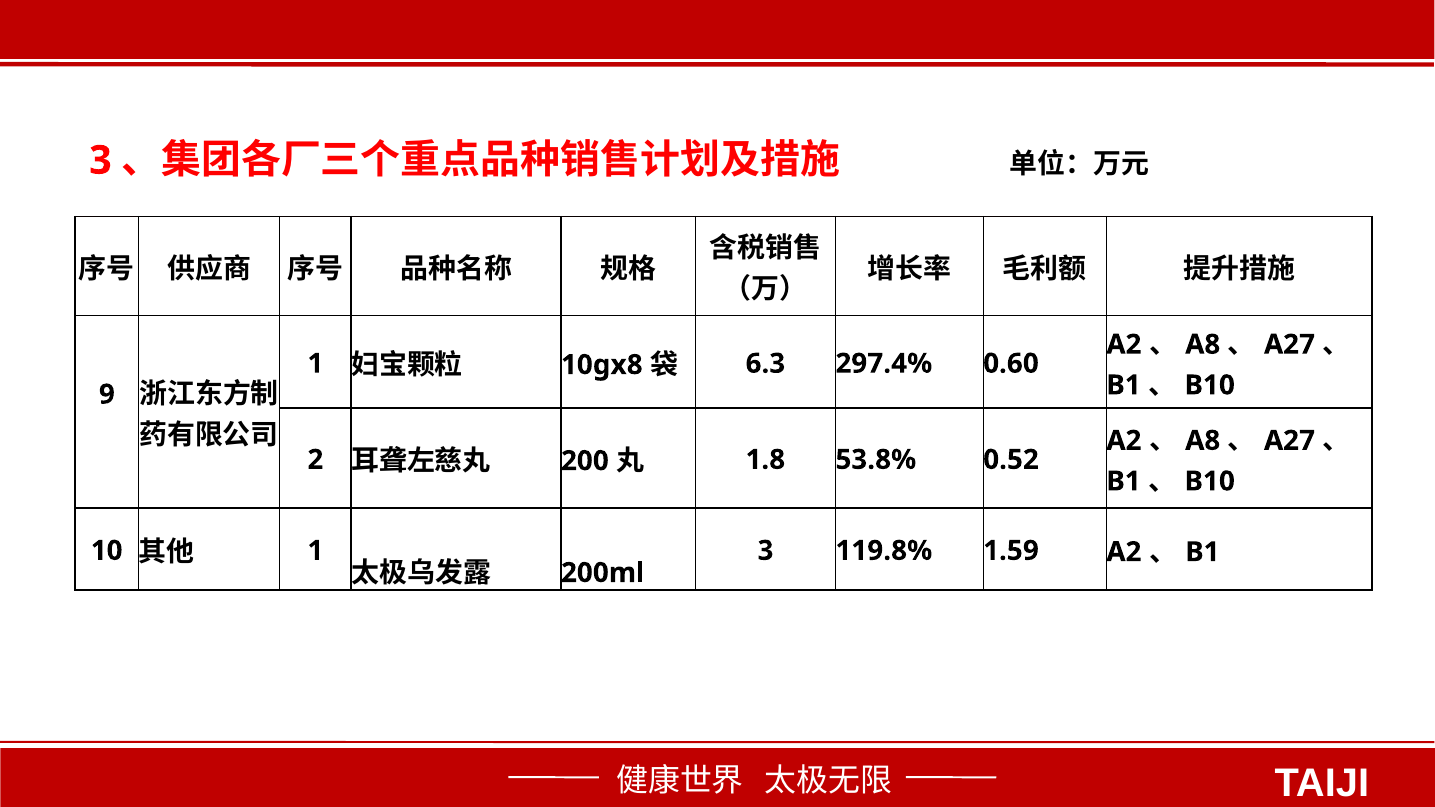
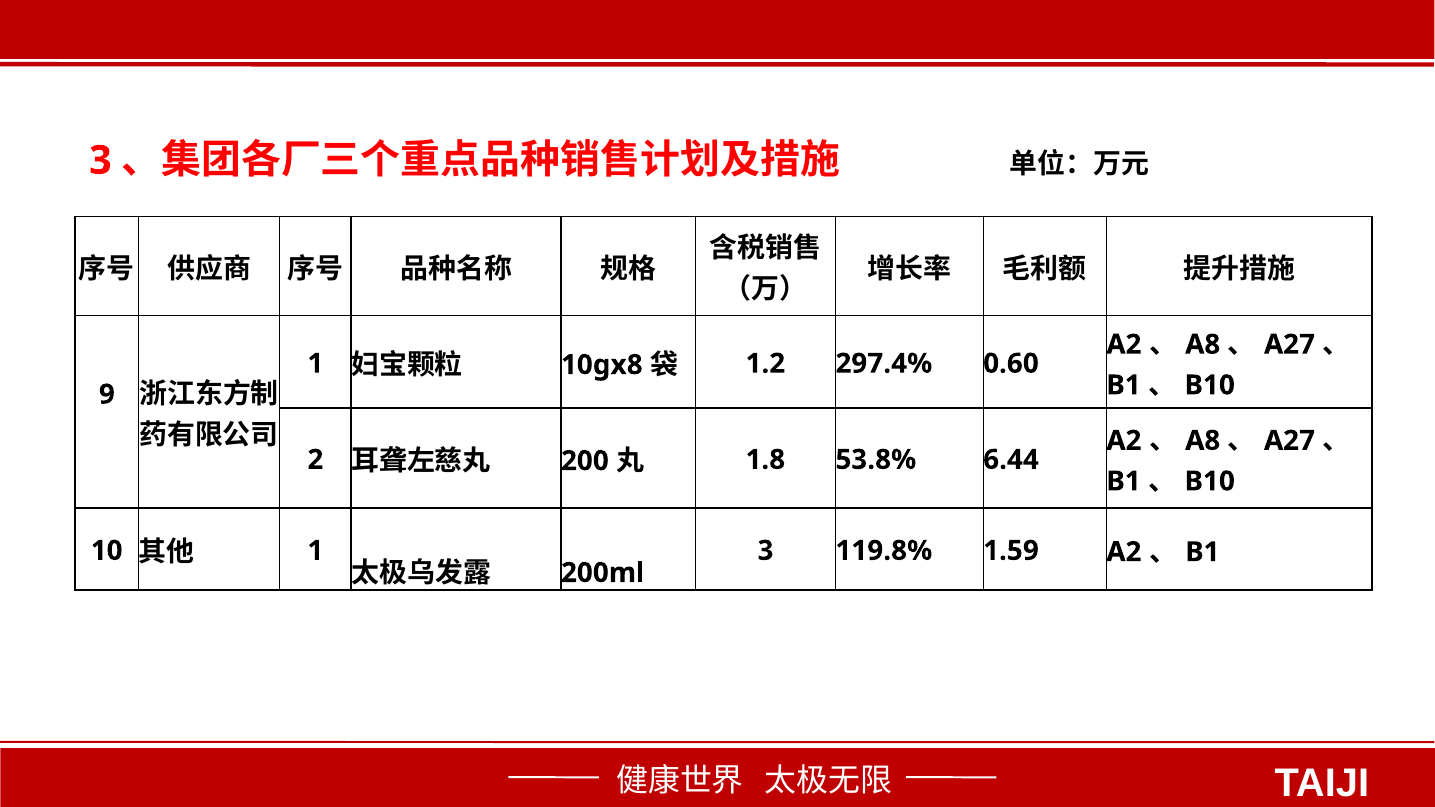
6.3: 6.3 -> 1.2
0.52: 0.52 -> 6.44
